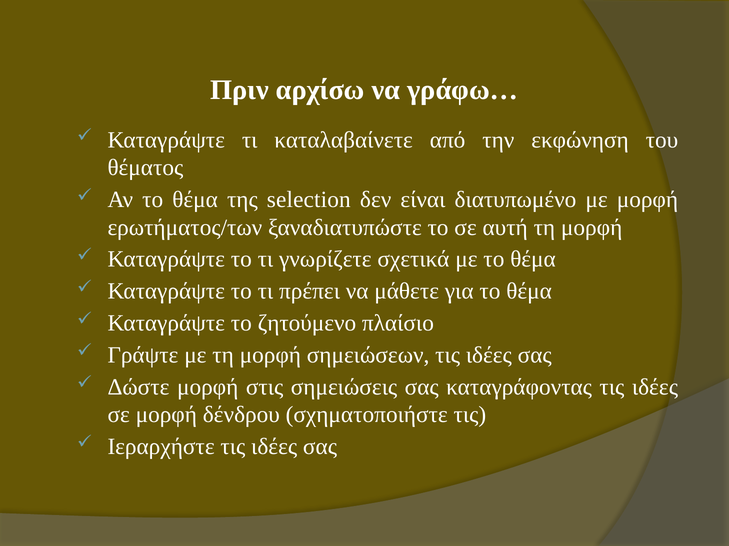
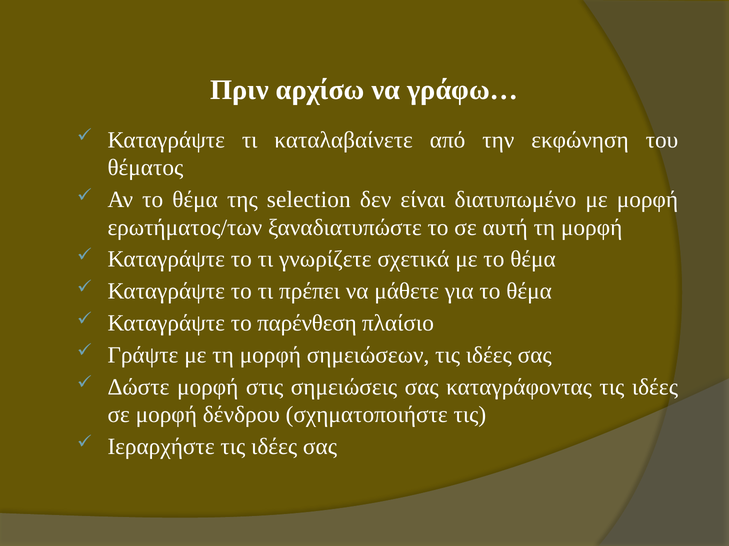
ζητούμενο: ζητούμενο -> παρένθεση
